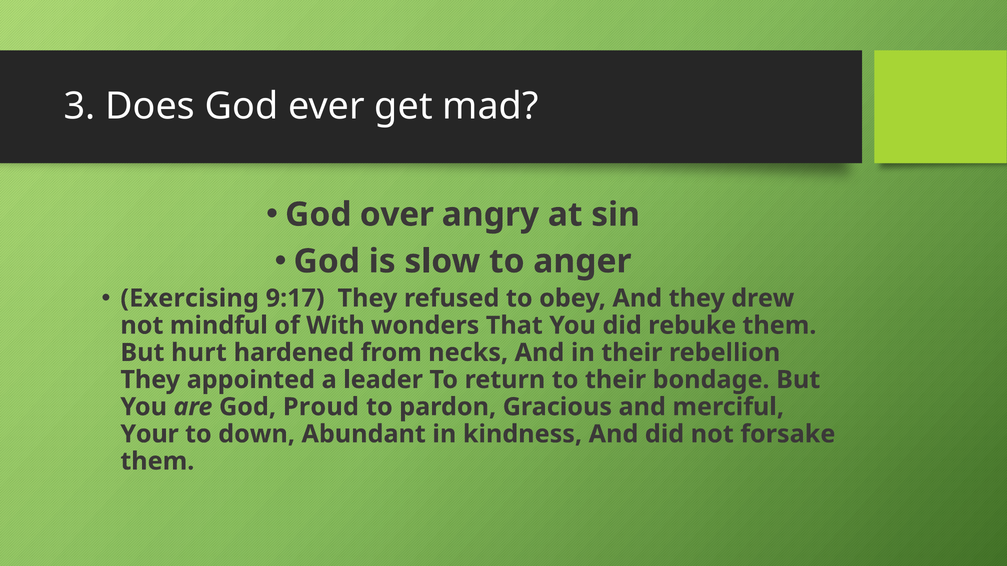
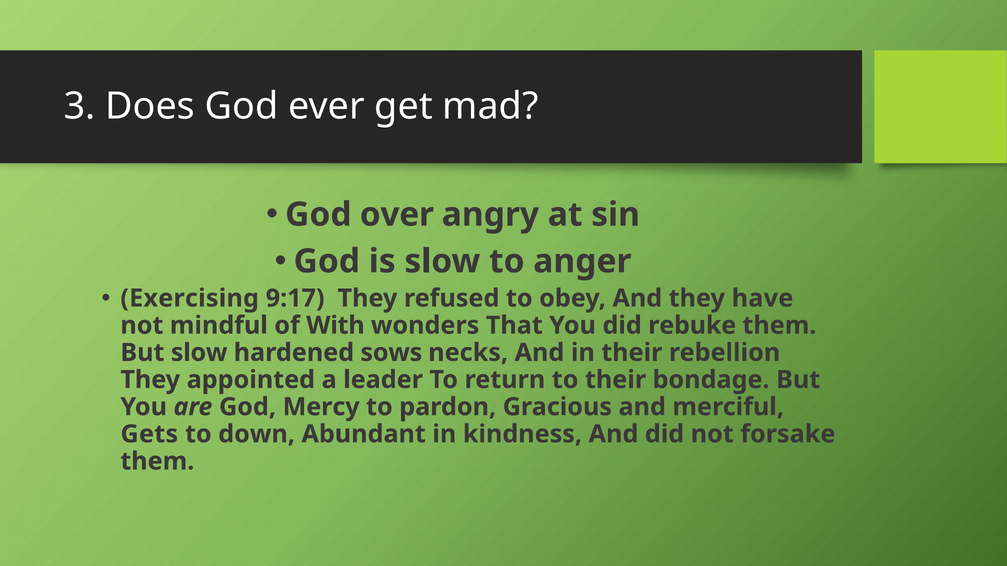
drew: drew -> have
But hurt: hurt -> slow
from: from -> sows
Proud: Proud -> Mercy
Your: Your -> Gets
